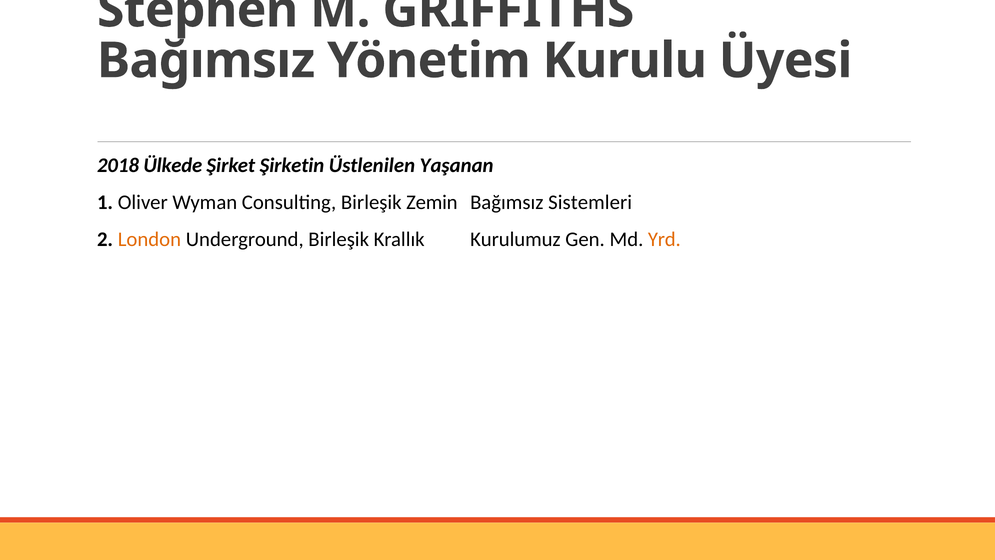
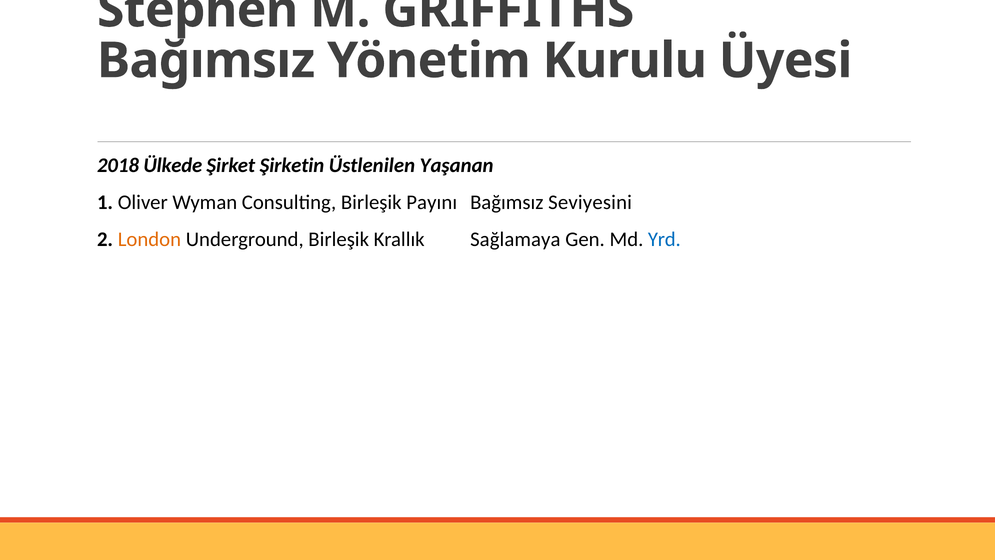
Zemin: Zemin -> Payını
Sistemleri: Sistemleri -> Seviyesini
Kurulumuz: Kurulumuz -> Sağlamaya
Yrd colour: orange -> blue
